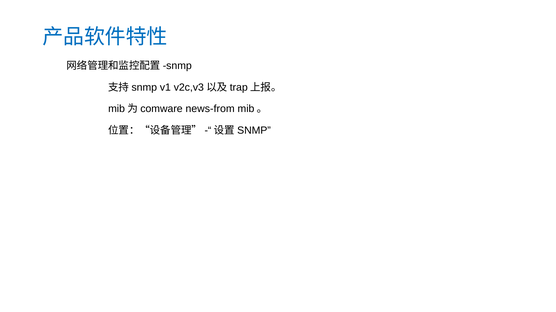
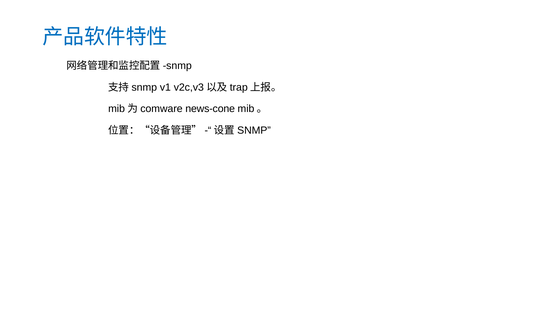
news-from: news-from -> news-cone
